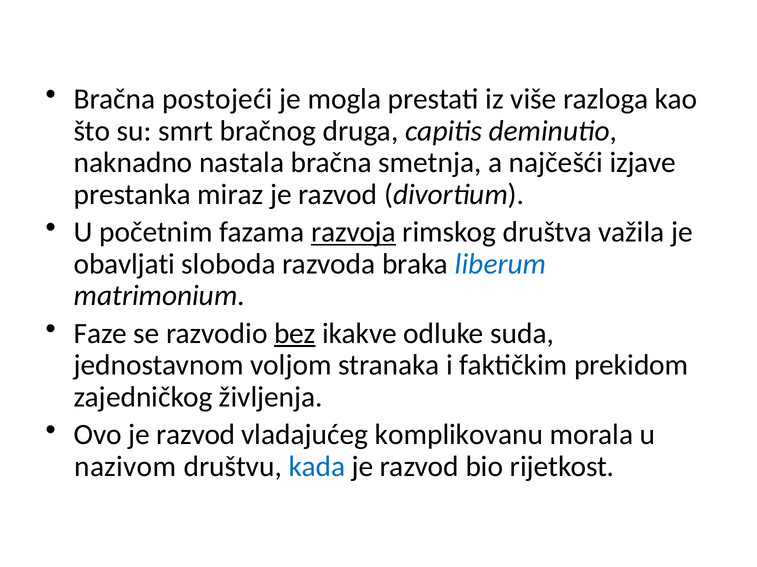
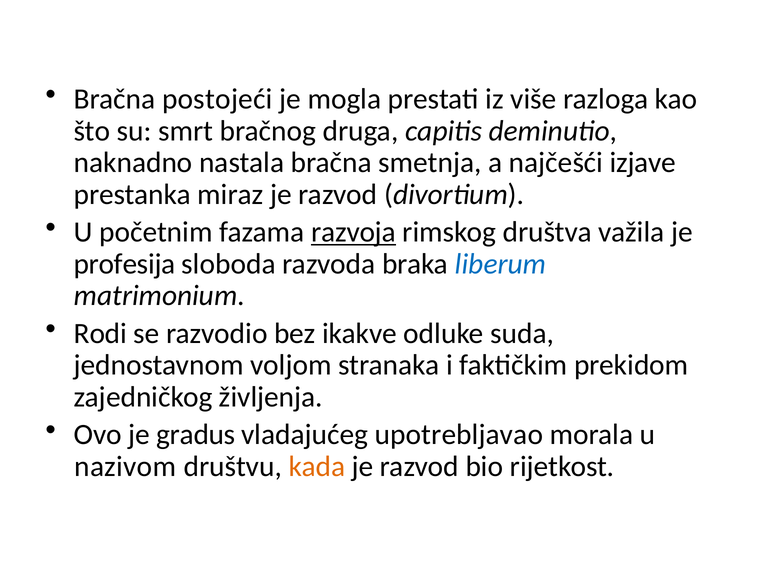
obavljati: obavljati -> profesija
Faze: Faze -> Rodi
bez underline: present -> none
Ovo je razvod: razvod -> gradus
komplikovanu: komplikovanu -> upotrebljavao
kada colour: blue -> orange
